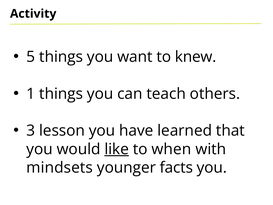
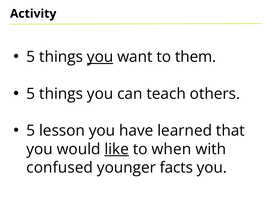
you at (100, 57) underline: none -> present
knew: knew -> them
1 at (31, 94): 1 -> 5
3 at (31, 131): 3 -> 5
mindsets: mindsets -> confused
